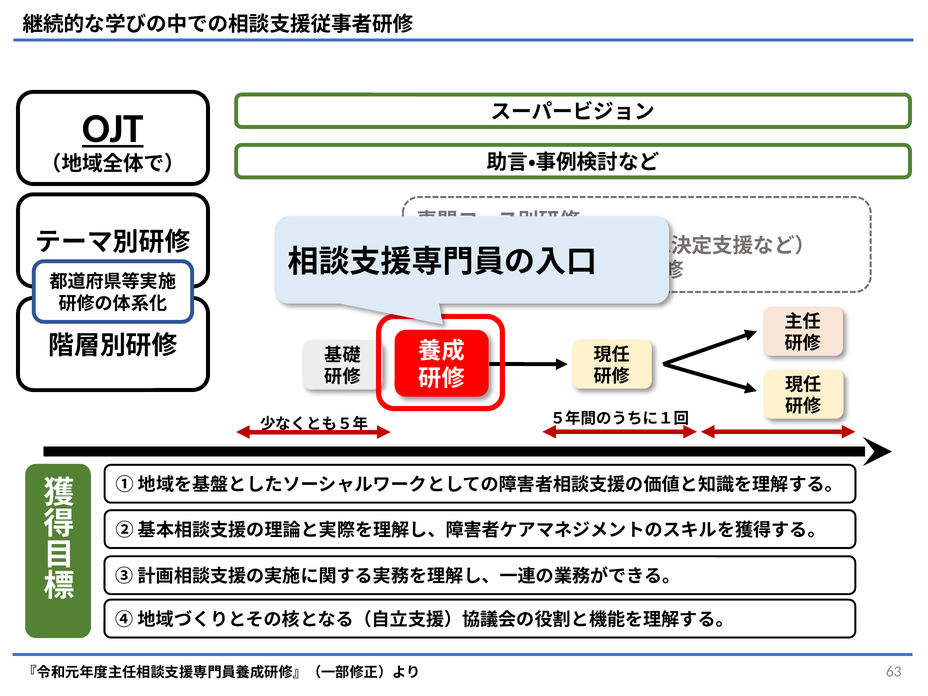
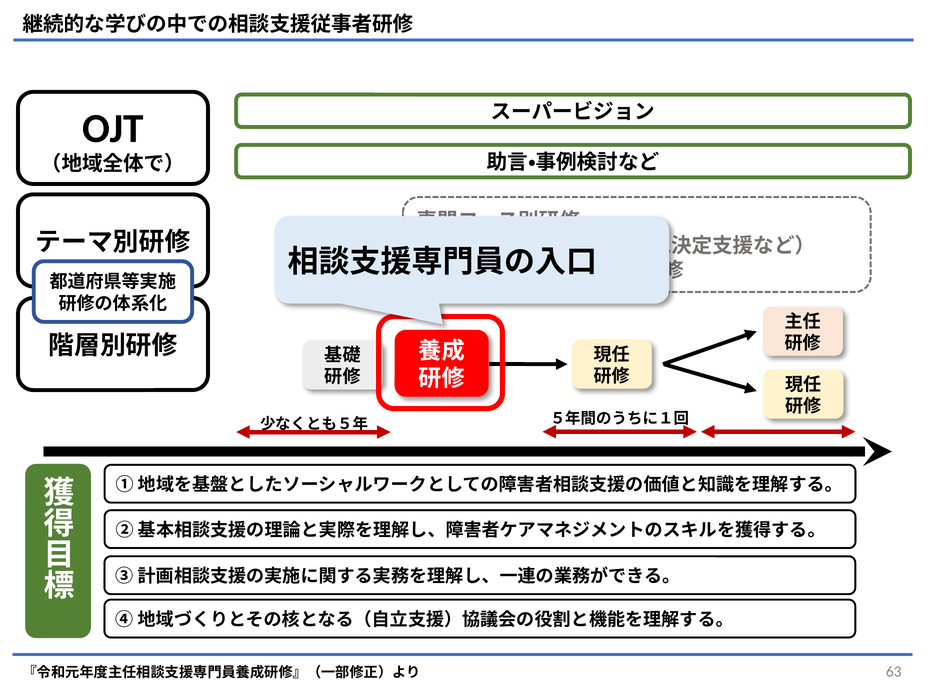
OJT underline: present -> none
